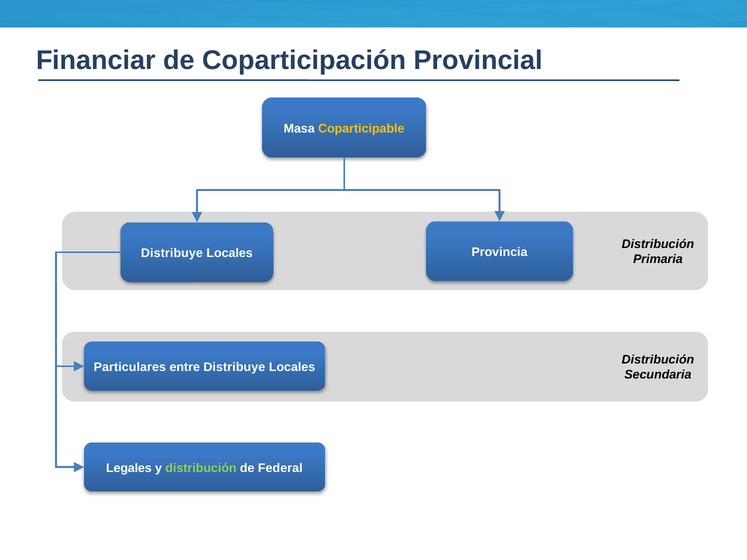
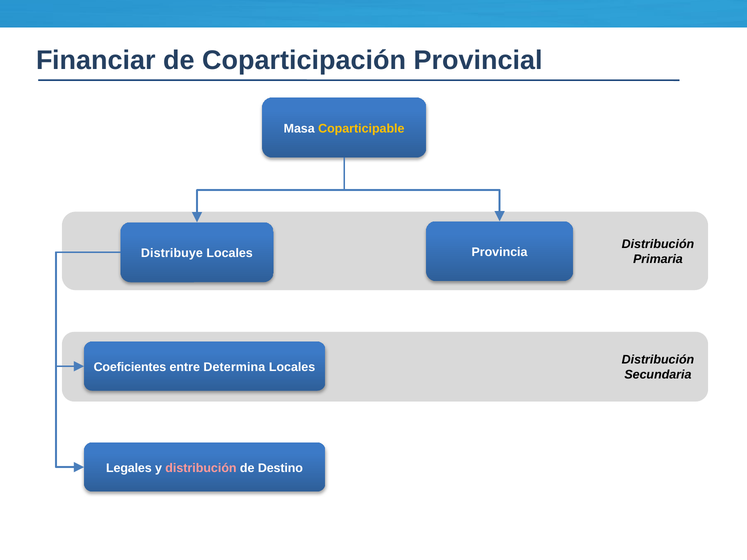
Particulares: Particulares -> Coeficientes
entre Distribuye: Distribuye -> Determina
distribución at (201, 468) colour: light green -> pink
Federal: Federal -> Destino
